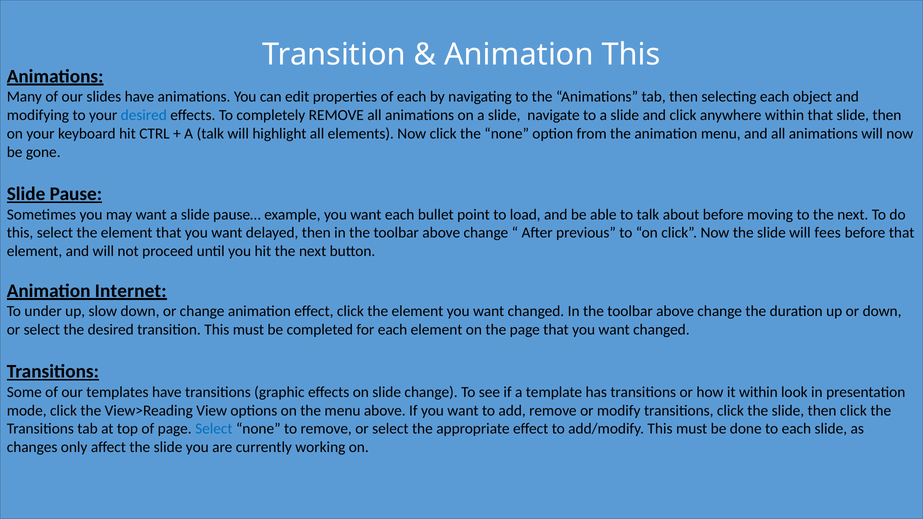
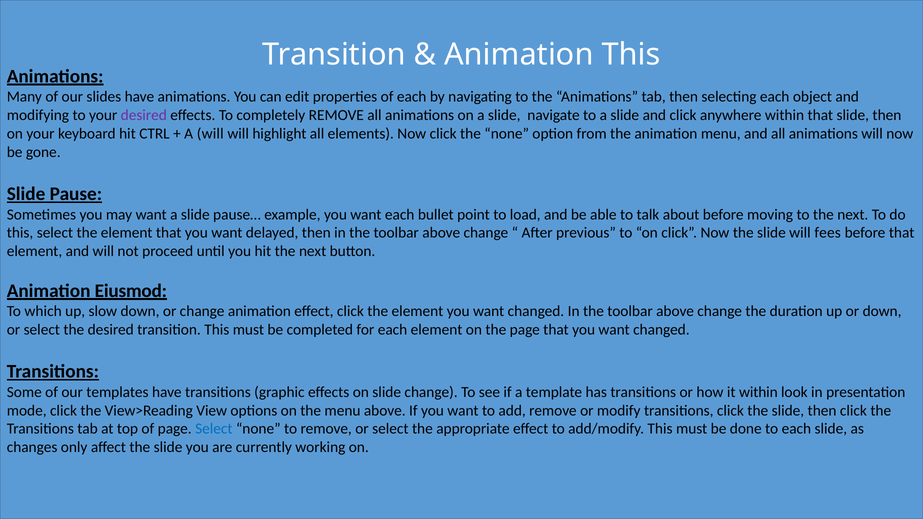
desired at (144, 115) colour: blue -> purple
A talk: talk -> will
Internet: Internet -> Eiusmod
under: under -> which
